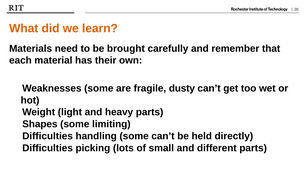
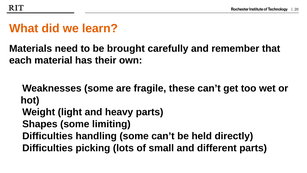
dusty: dusty -> these
